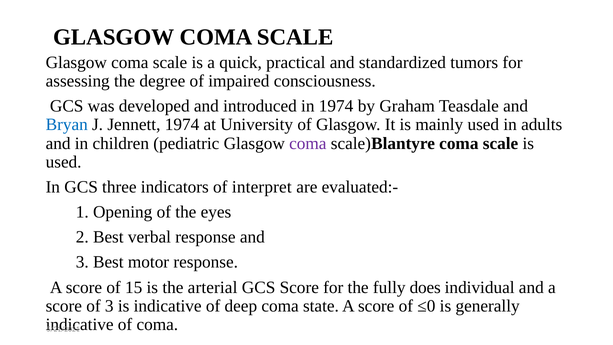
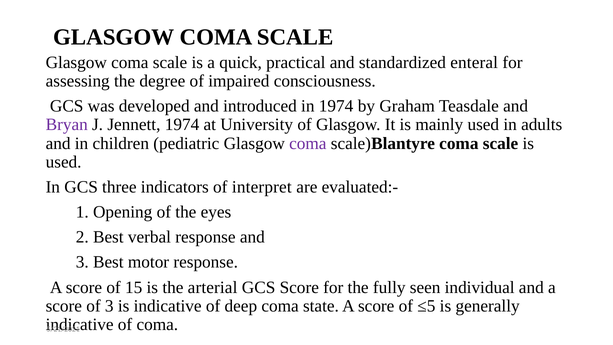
tumors: tumors -> enteral
Bryan colour: blue -> purple
does: does -> seen
≤0: ≤0 -> ≤5
